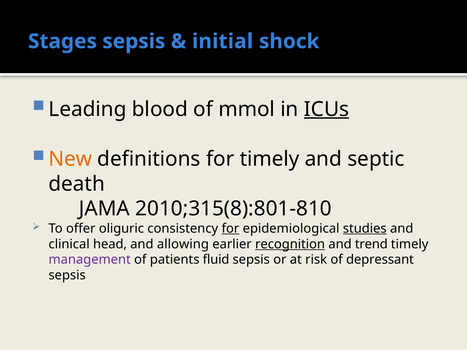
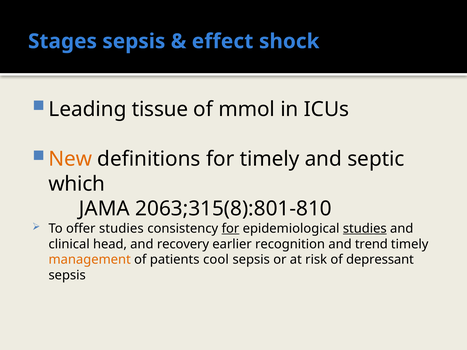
initial: initial -> effect
blood: blood -> tissue
ICUs underline: present -> none
death: death -> which
2010;315(8):801-810: 2010;315(8):801-810 -> 2063;315(8):801-810
offer oliguric: oliguric -> studies
allowing: allowing -> recovery
recognition underline: present -> none
management colour: purple -> orange
fluid: fluid -> cool
